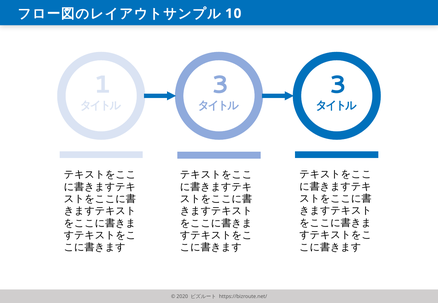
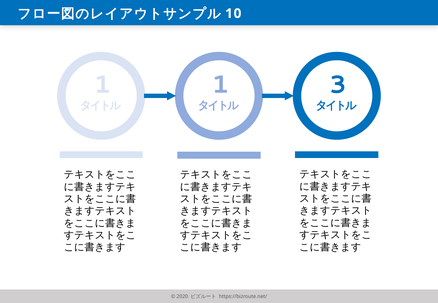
1 3: 3 -> 1
